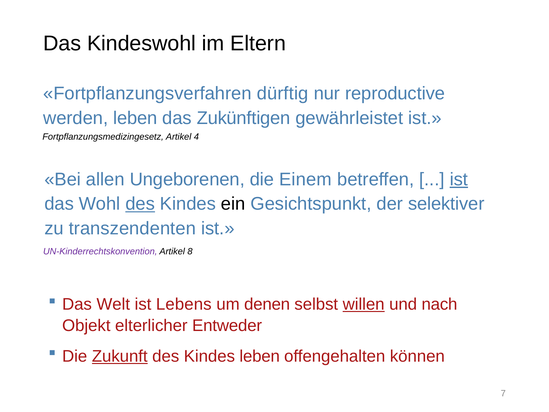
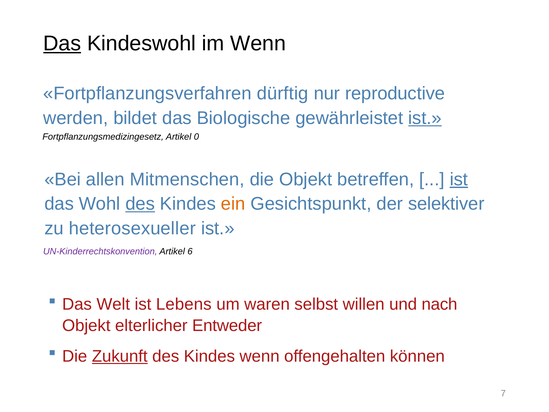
Das at (62, 43) underline: none -> present
im Eltern: Eltern -> Wenn
werden leben: leben -> bildet
Zukünftigen: Zukünftigen -> Biologische
ist at (425, 118) underline: none -> present
4: 4 -> 0
Ungeborenen: Ungeborenen -> Mitmenschen
die Einem: Einem -> Objekt
ein colour: black -> orange
transzendenten: transzendenten -> heterosexueller
8: 8 -> 6
denen: denen -> waren
willen underline: present -> none
Kindes leben: leben -> wenn
